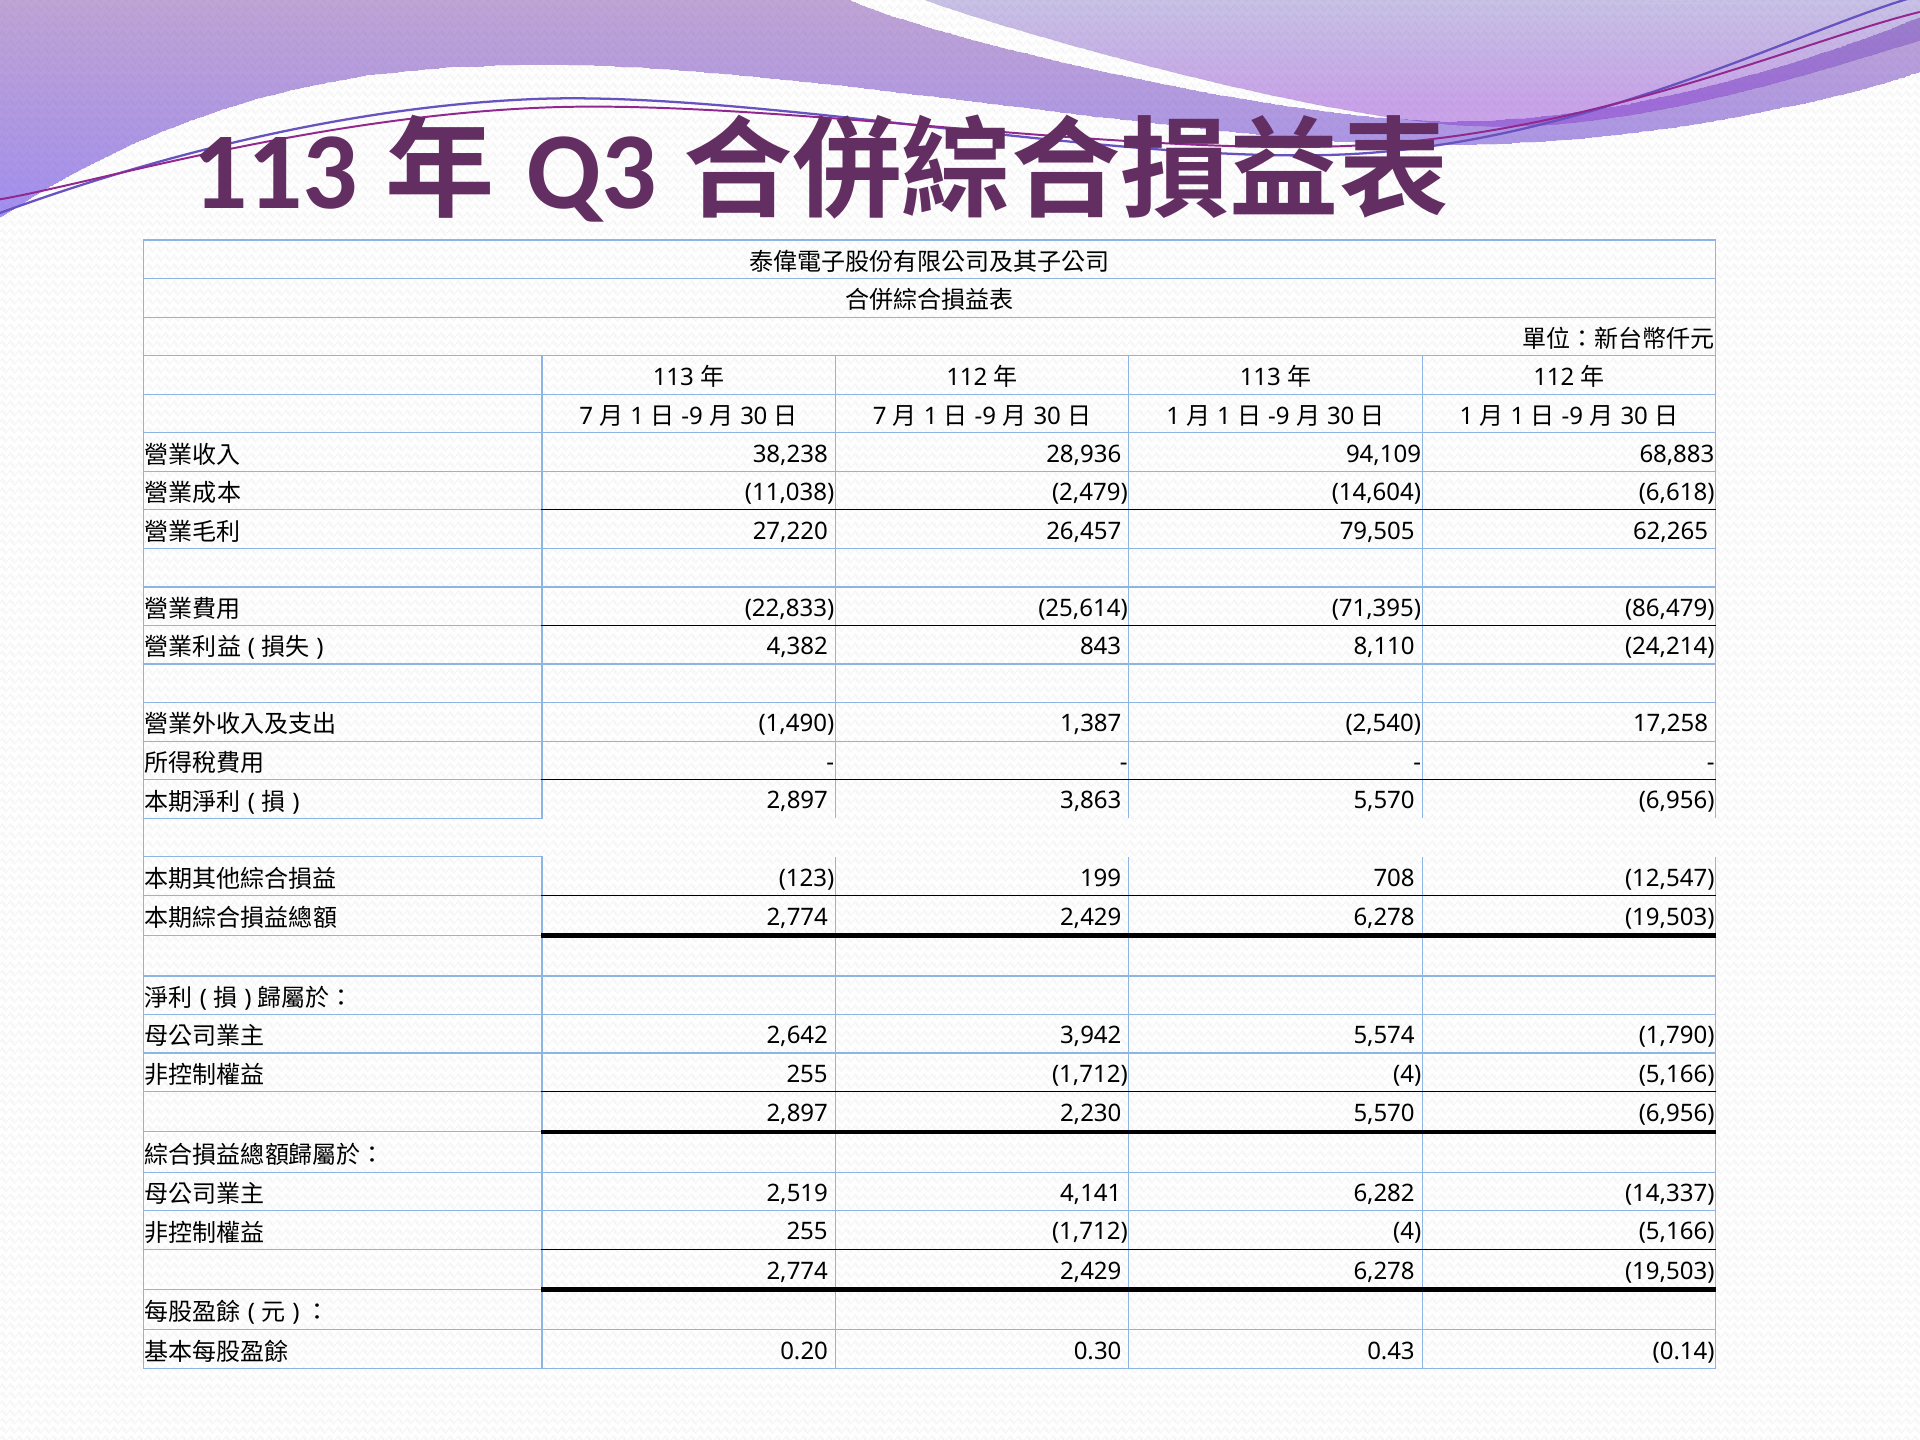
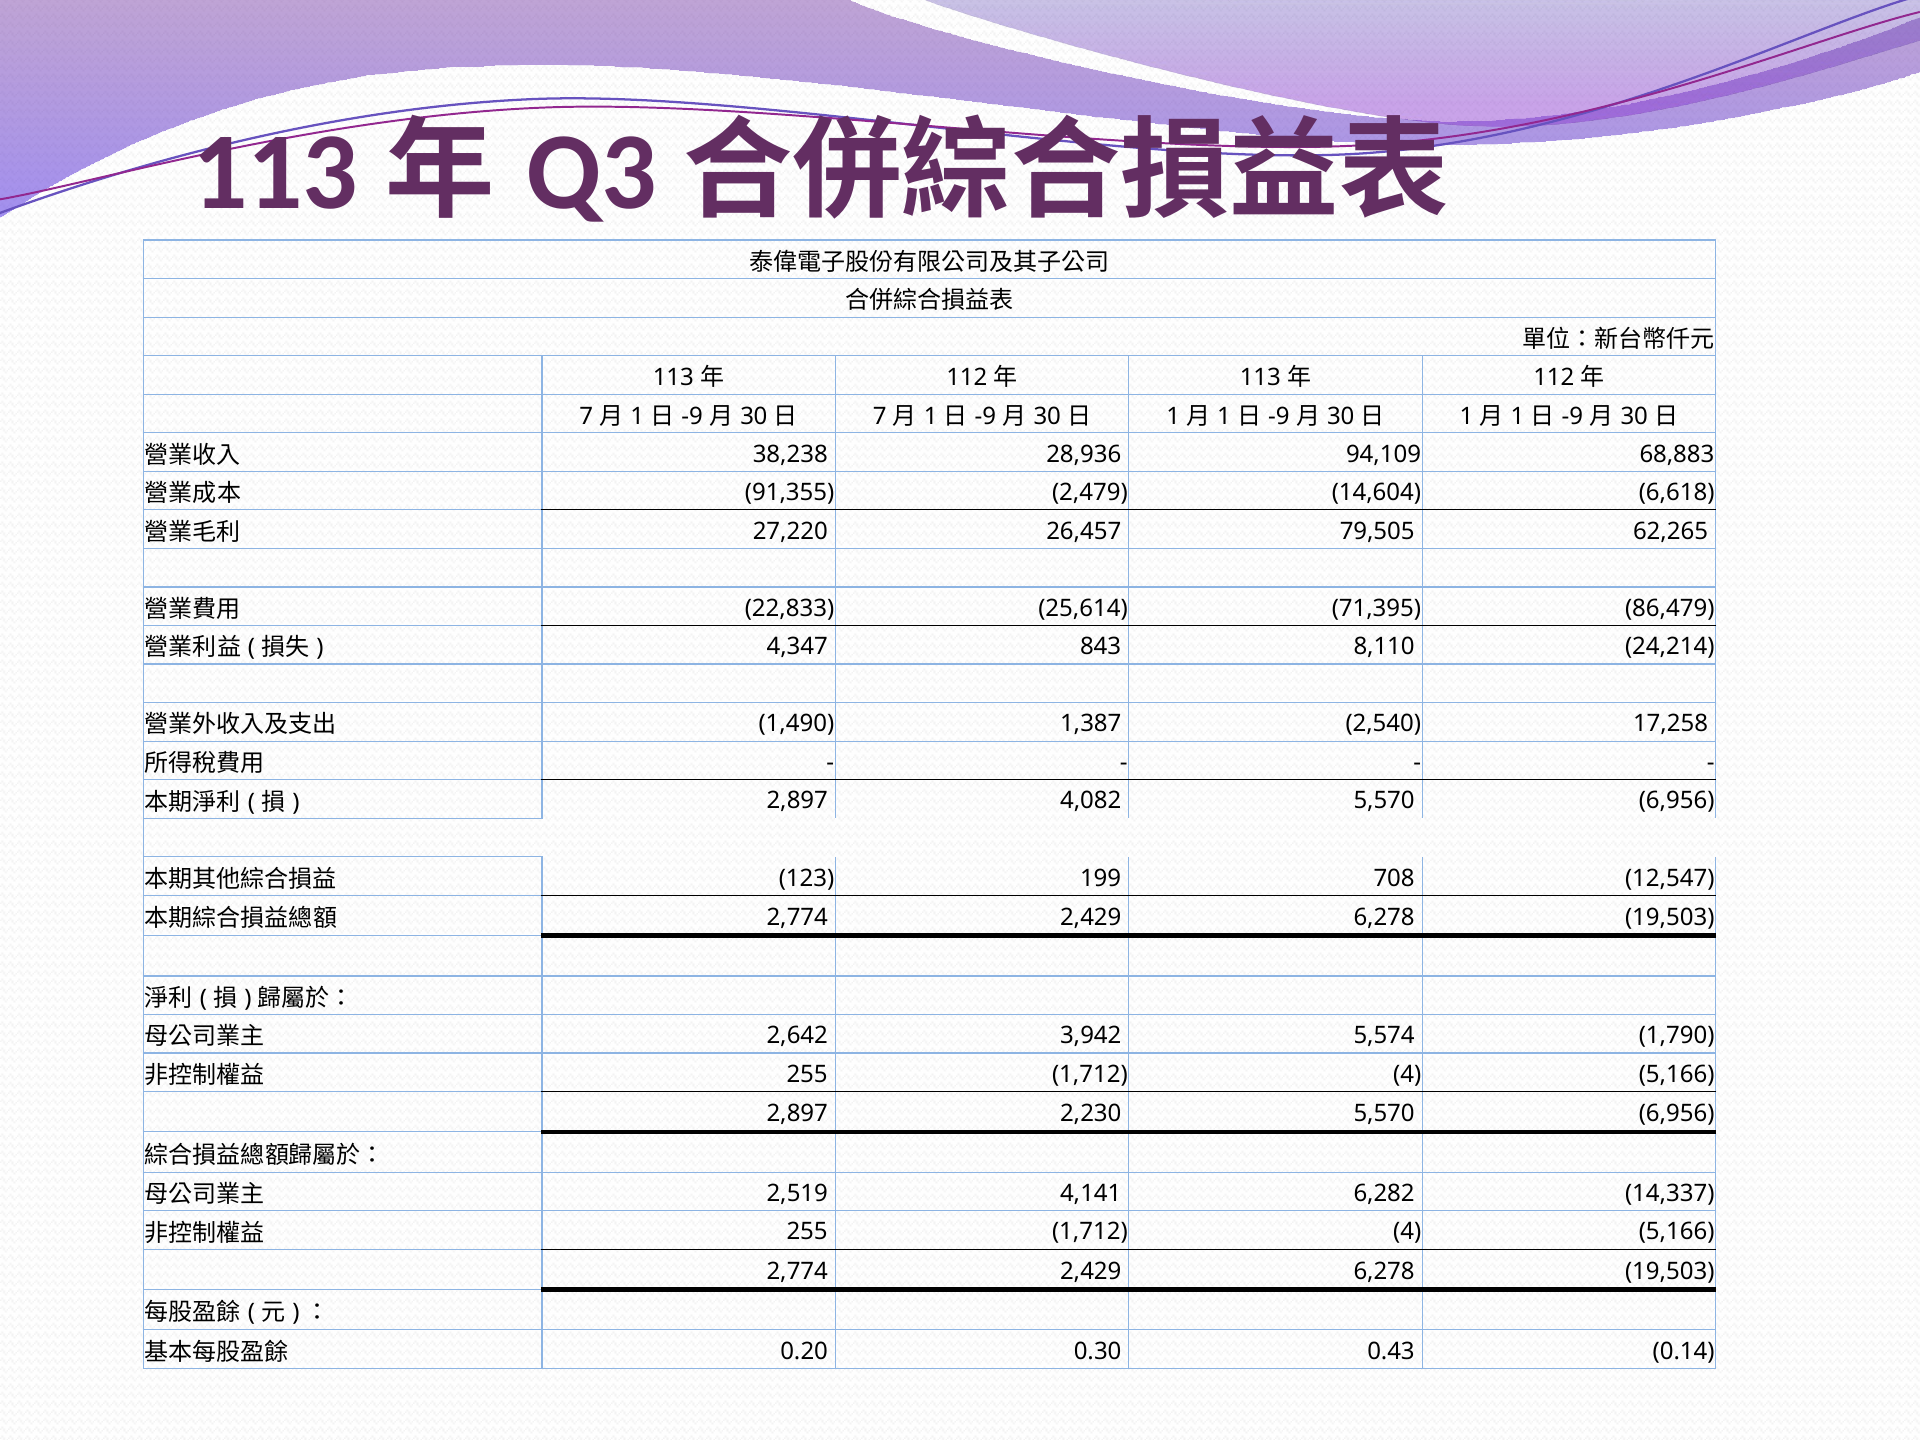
11,038: 11,038 -> 91,355
4,382: 4,382 -> 4,347
3,863: 3,863 -> 4,082
